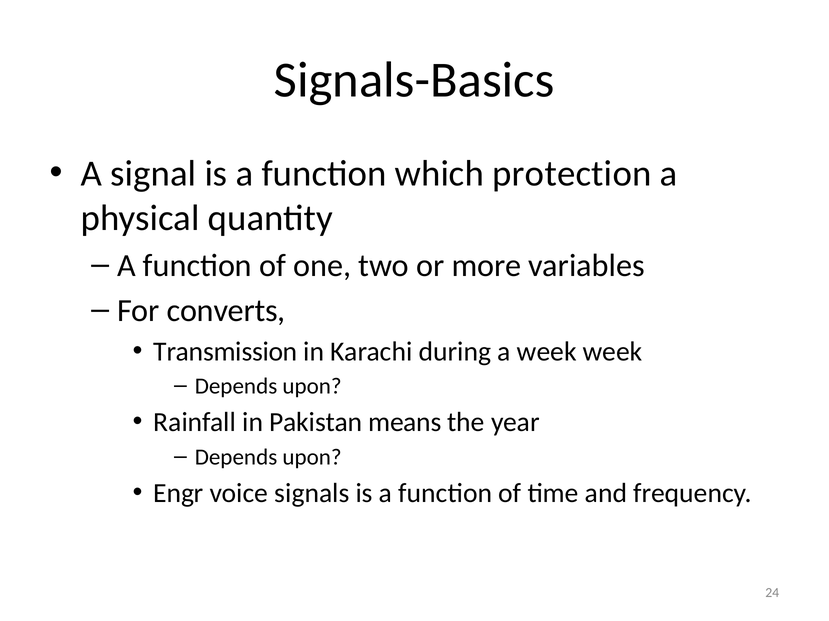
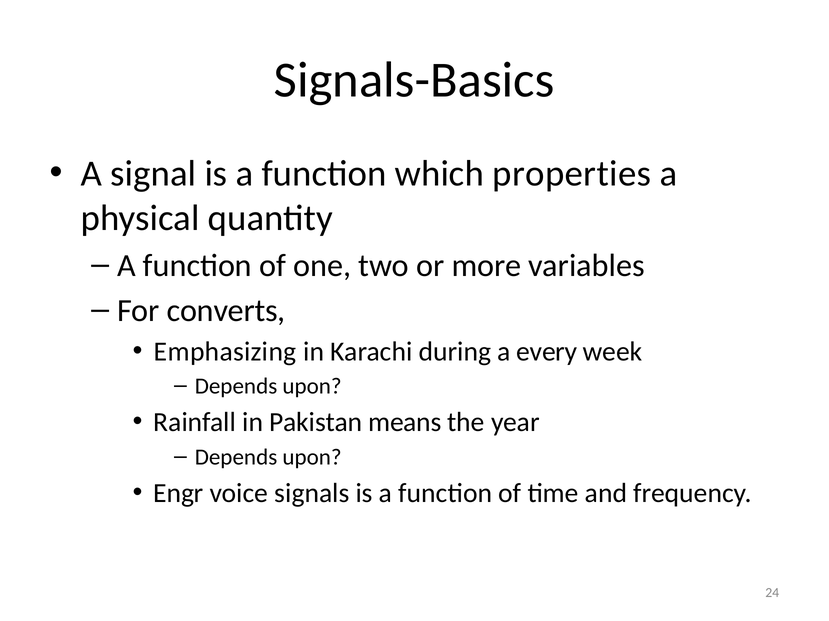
protection: protection -> properties
Transmission: Transmission -> Emphasizing
a week: week -> every
